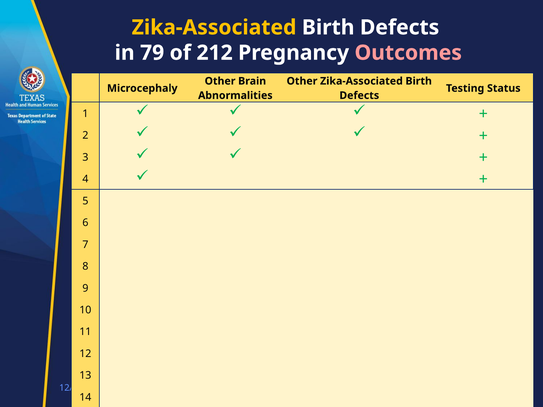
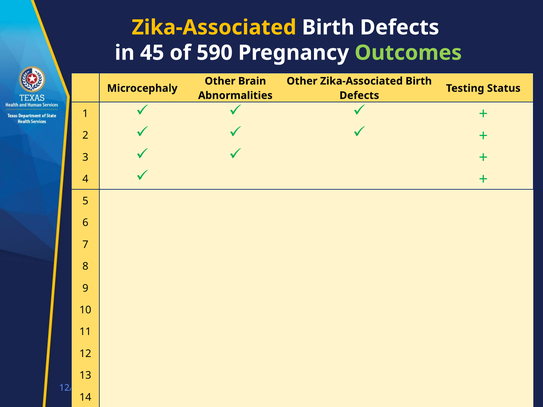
79: 79 -> 45
212: 212 -> 590
Outcomes colour: pink -> light green
